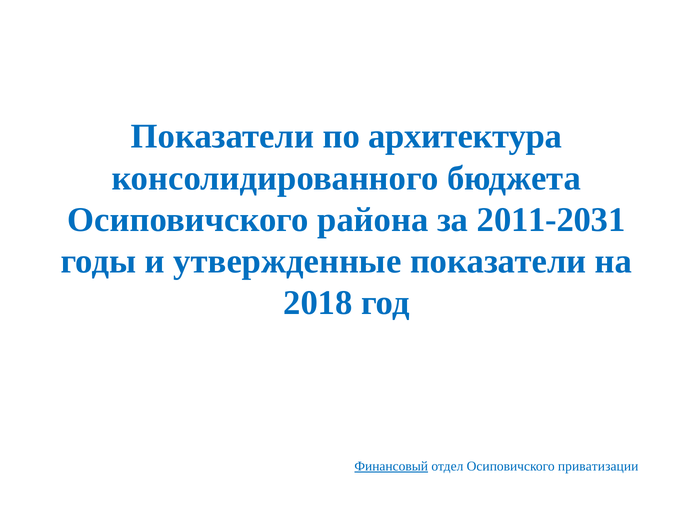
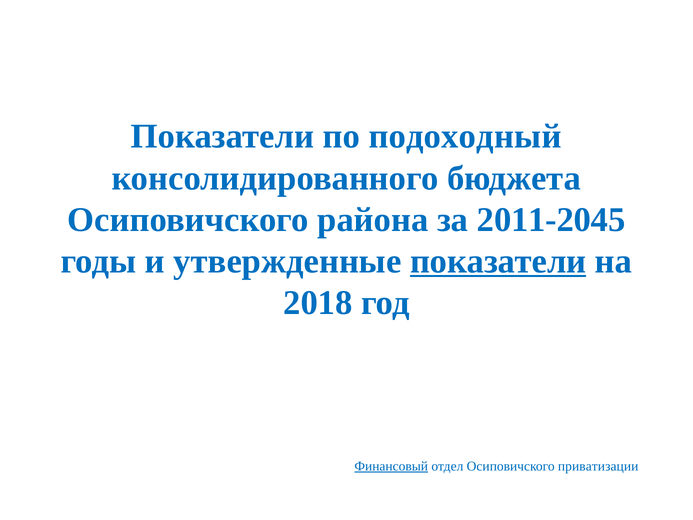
архитектура: архитектура -> подоходный
2011-2031: 2011-2031 -> 2011-2045
показатели at (498, 261) underline: none -> present
